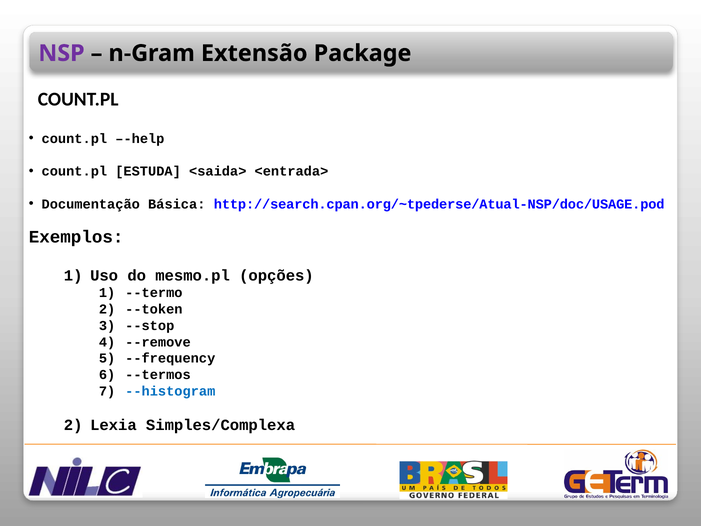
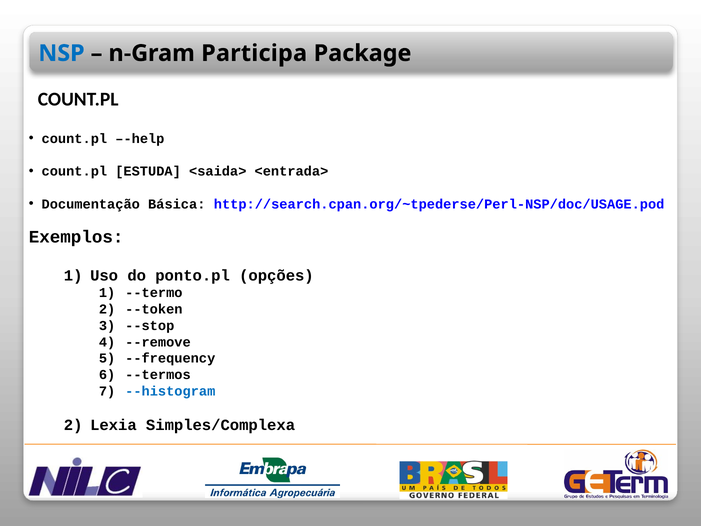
NSP colour: purple -> blue
Extensão: Extensão -> Participa
http://search.cpan.org/~tpederse/Atual-NSP/doc/USAGE.pod: http://search.cpan.org/~tpederse/Atual-NSP/doc/USAGE.pod -> http://search.cpan.org/~tpederse/Perl-NSP/doc/USAGE.pod
mesmo.pl: mesmo.pl -> ponto.pl
